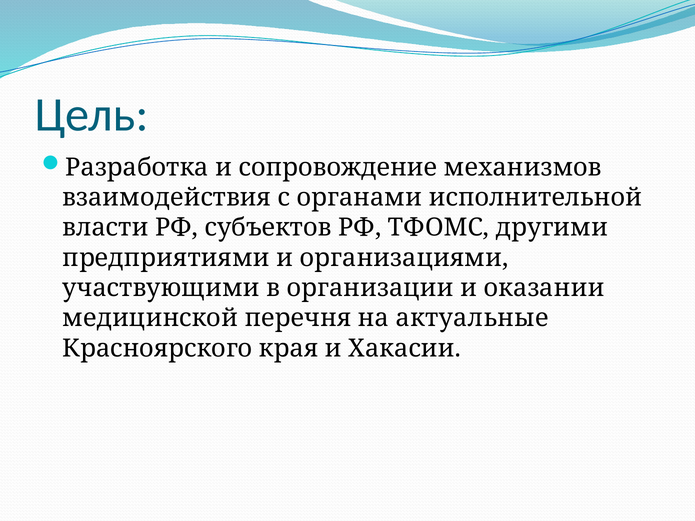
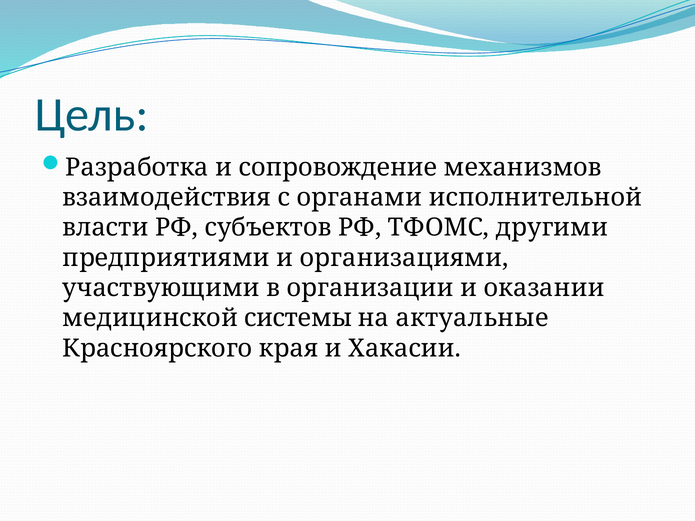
перечня: перечня -> системы
